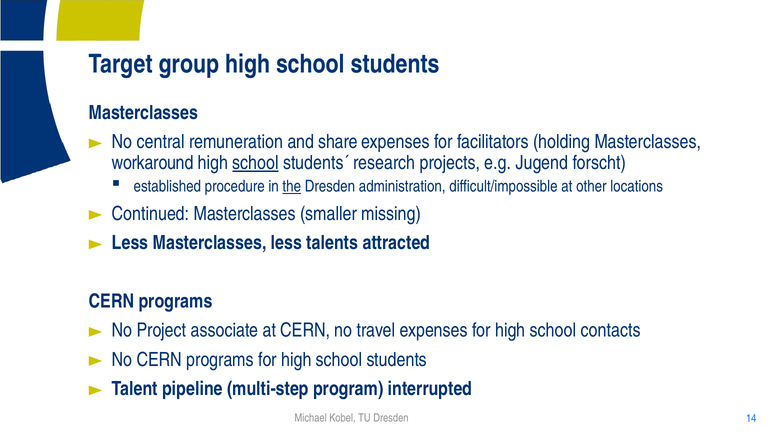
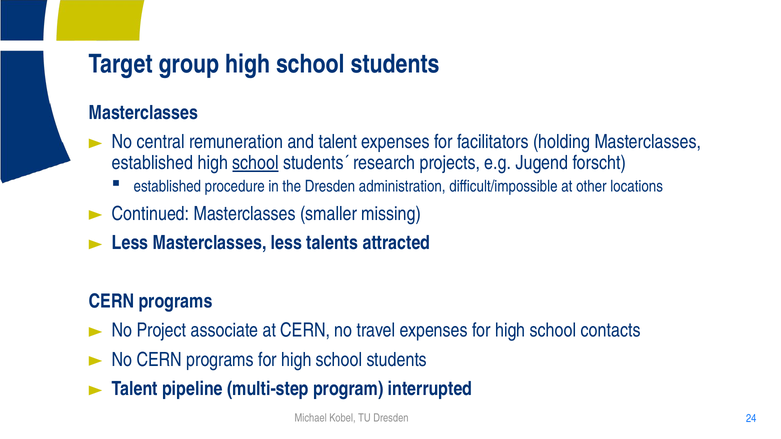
and share: share -> talent
workaround at (153, 163): workaround -> established
the underline: present -> none
14: 14 -> 24
